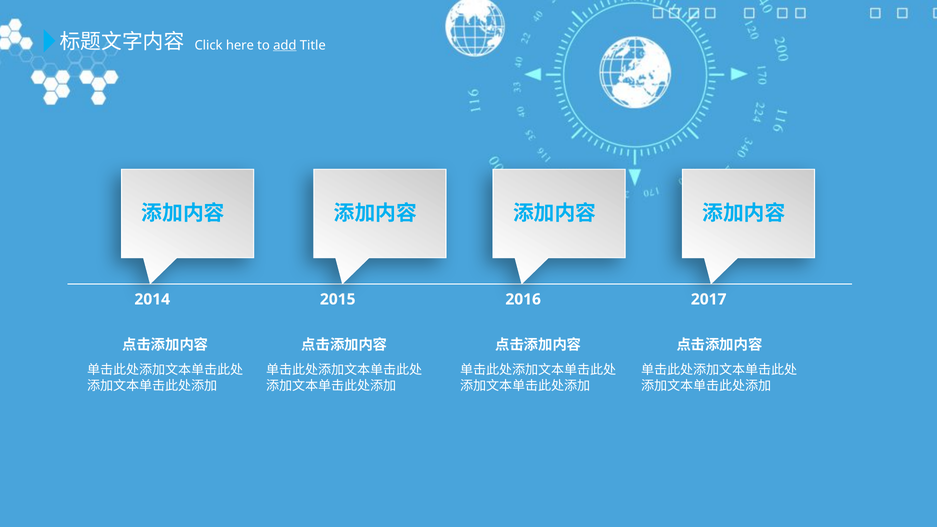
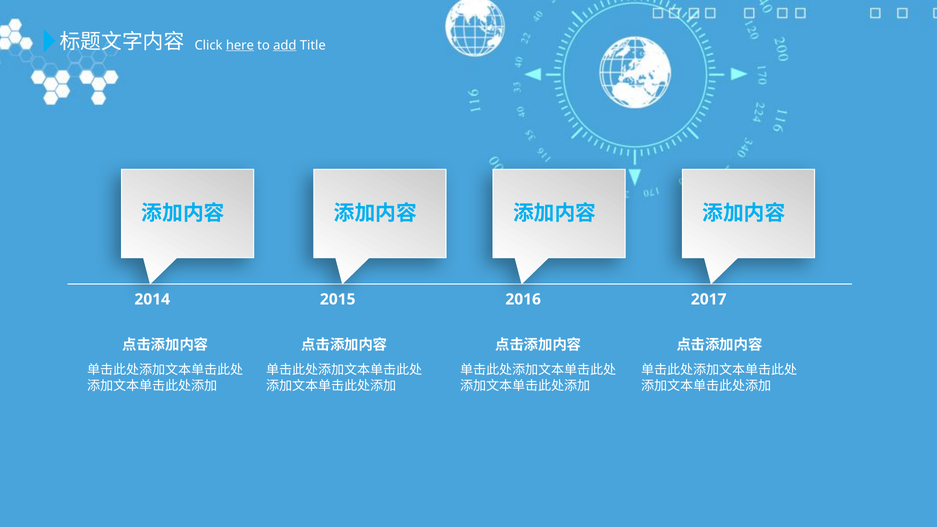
here underline: none -> present
